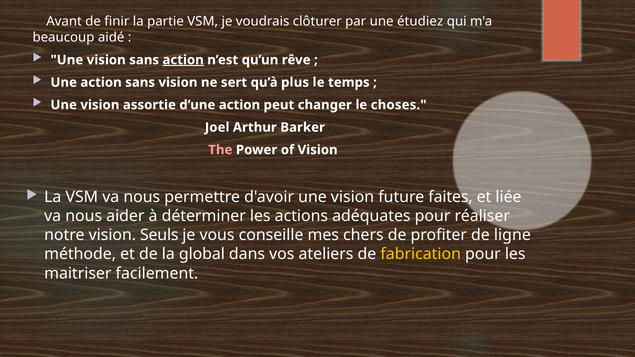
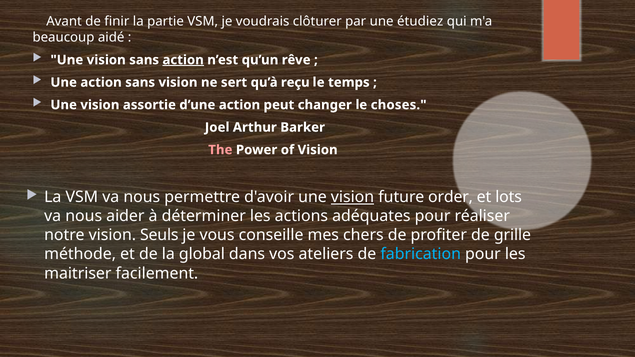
plus: plus -> reçu
vision at (353, 197) underline: none -> present
faites: faites -> order
liée: liée -> lots
ligne: ligne -> grille
fabrication colour: yellow -> light blue
